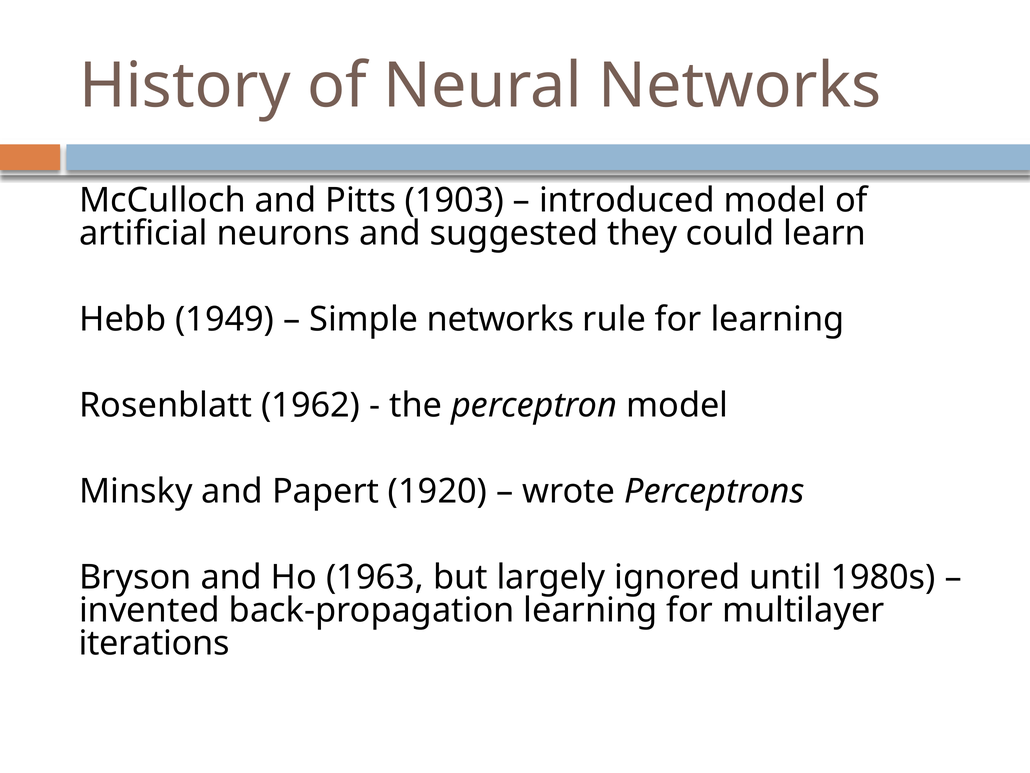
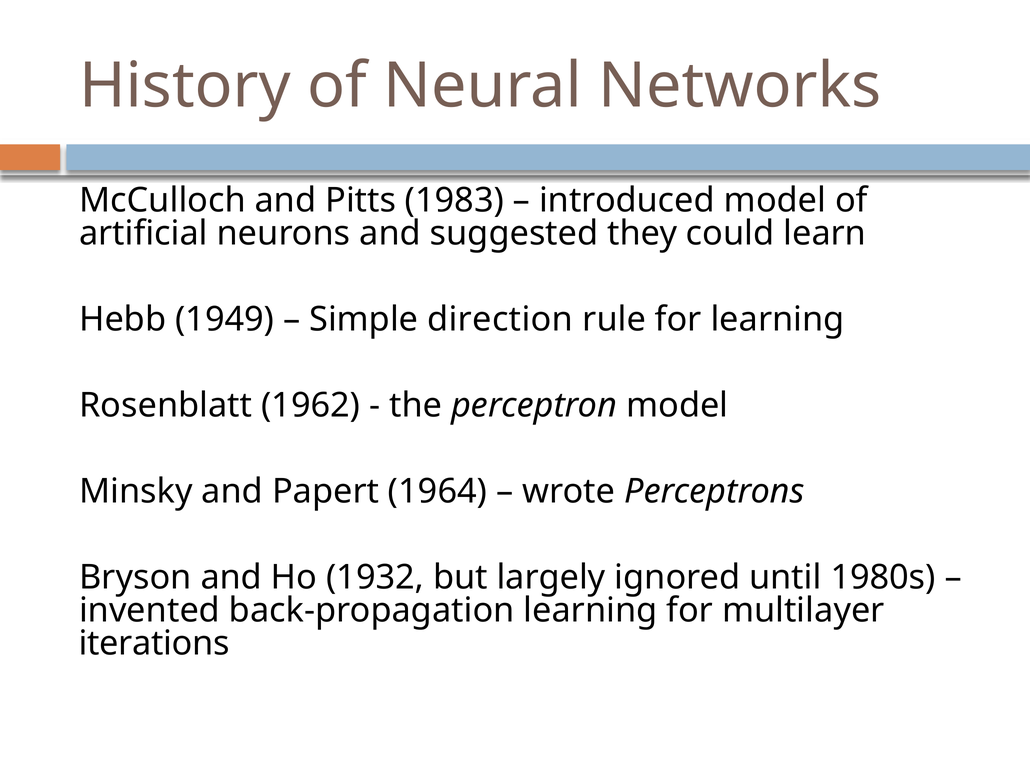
1903: 1903 -> 1983
Simple networks: networks -> direction
1920: 1920 -> 1964
1963: 1963 -> 1932
